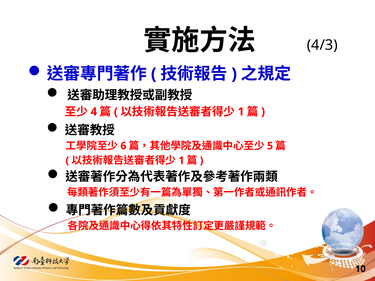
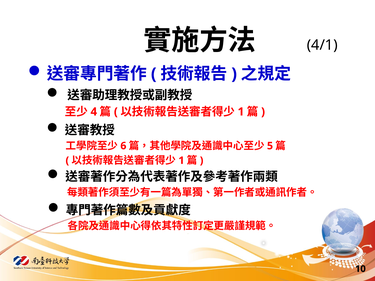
4/3: 4/3 -> 4/1
